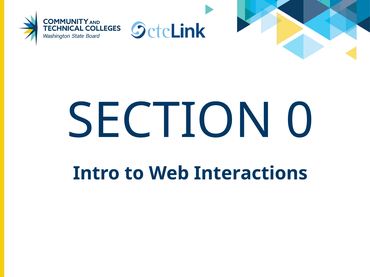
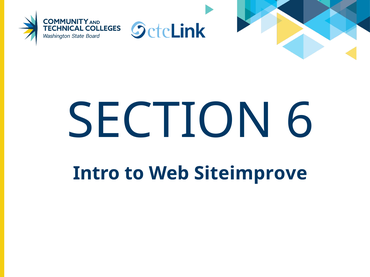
0: 0 -> 6
Interactions: Interactions -> Siteimprove
